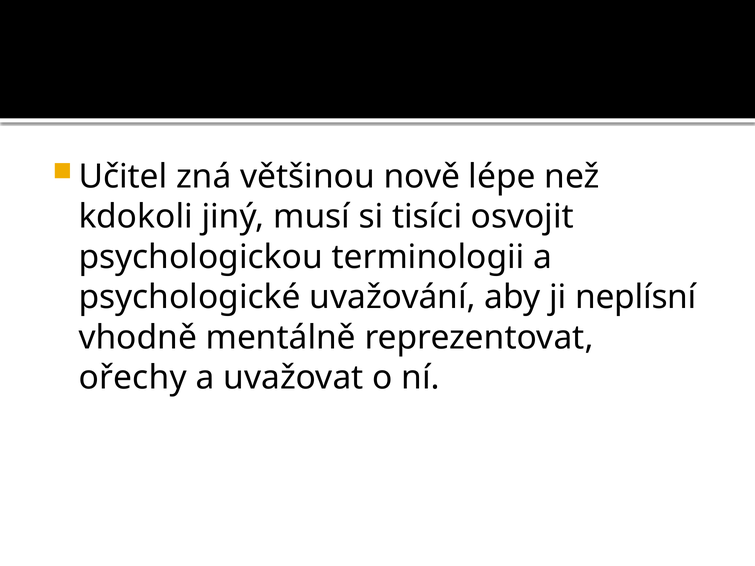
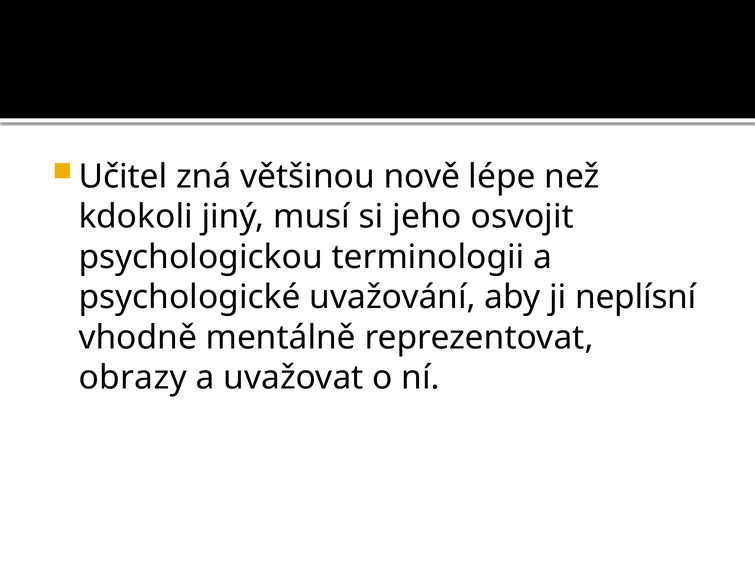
tisíci: tisíci -> jeho
ořechy: ořechy -> obrazy
